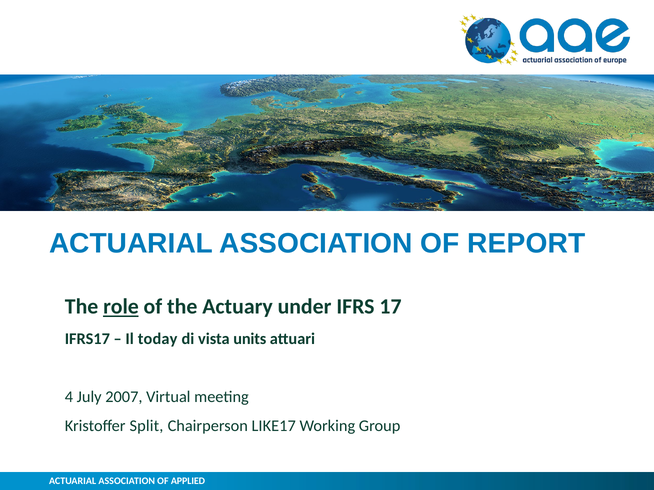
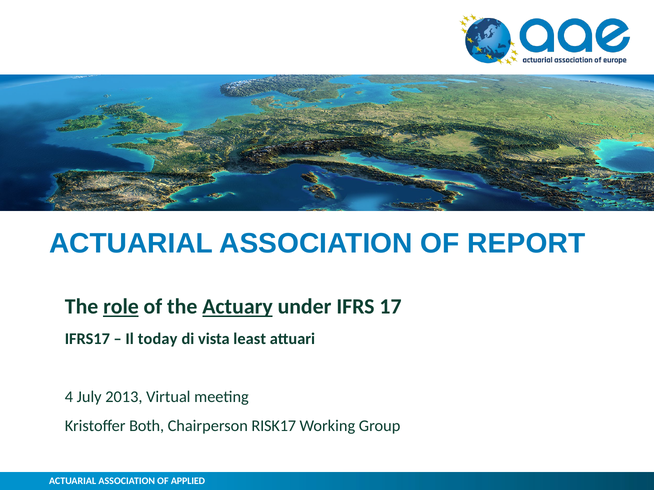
Actuary underline: none -> present
units: units -> least
2007: 2007 -> 2013
Split: Split -> Both
LIKE17: LIKE17 -> RISK17
